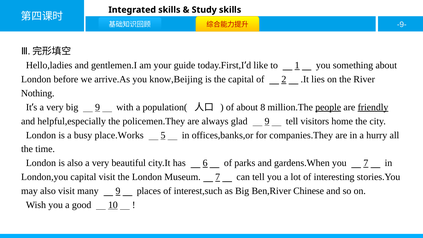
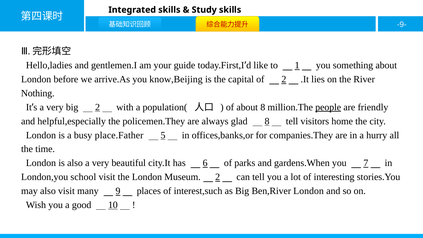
big 9: 9 -> 2
friendly underline: present -> none
glad 9: 9 -> 8
place.Works: place.Works -> place.Father
London,you capital: capital -> school
Museum 7: 7 -> 2
Ben,River Chinese: Chinese -> London
